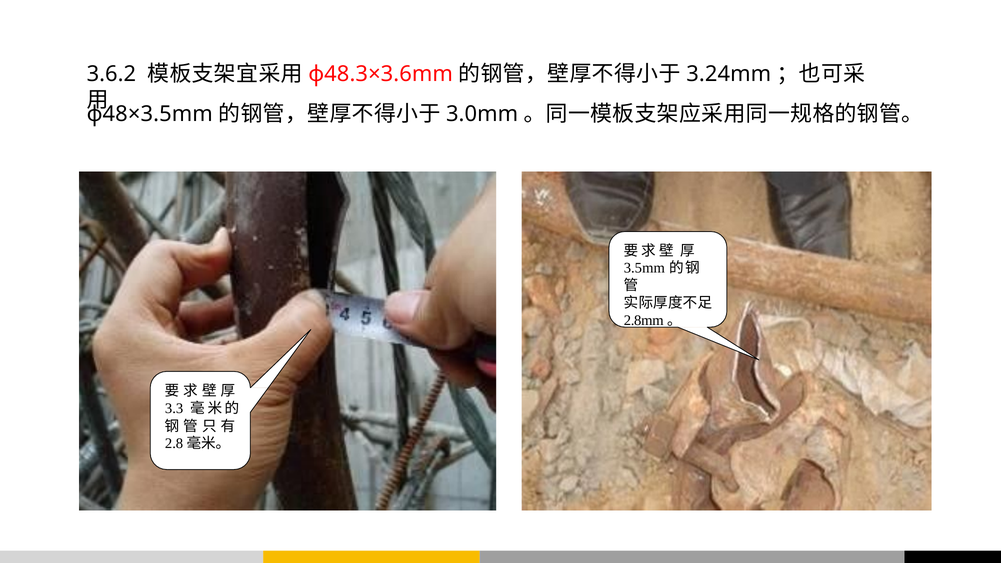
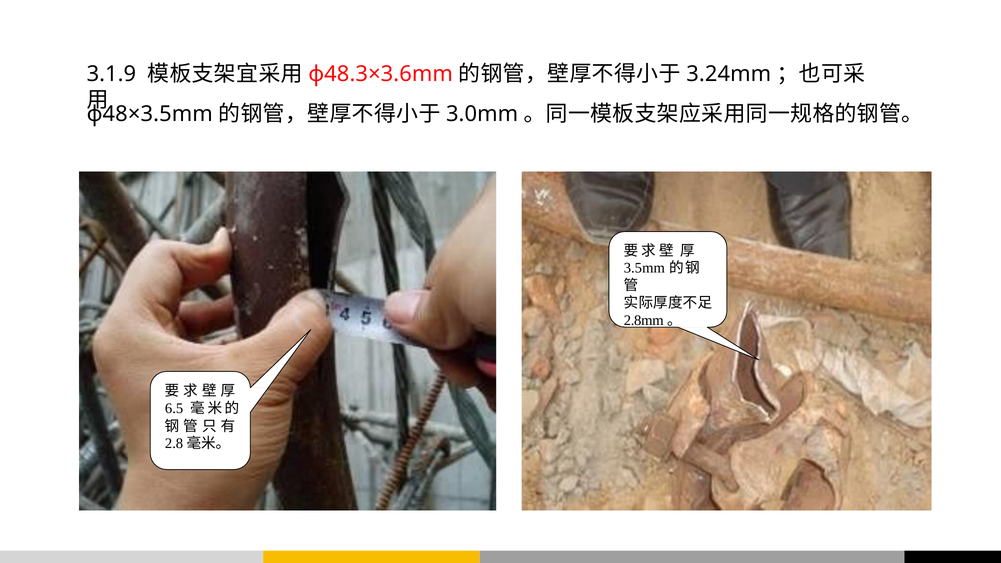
3.6.2: 3.6.2 -> 3.1.9
3.3: 3.3 -> 6.5
